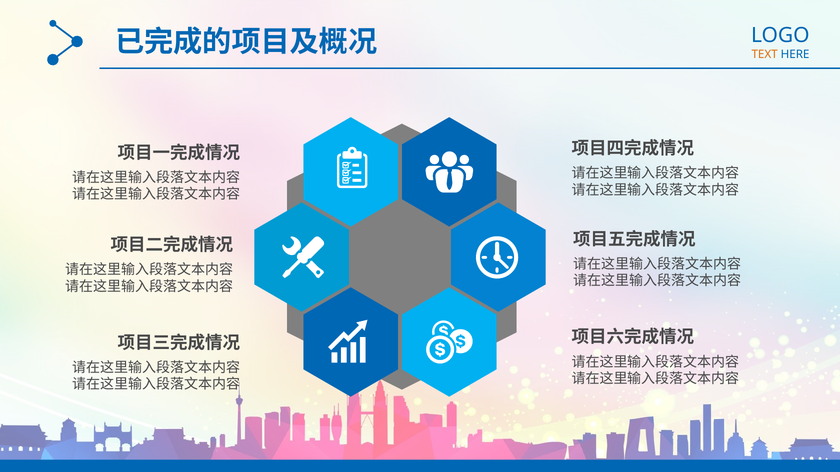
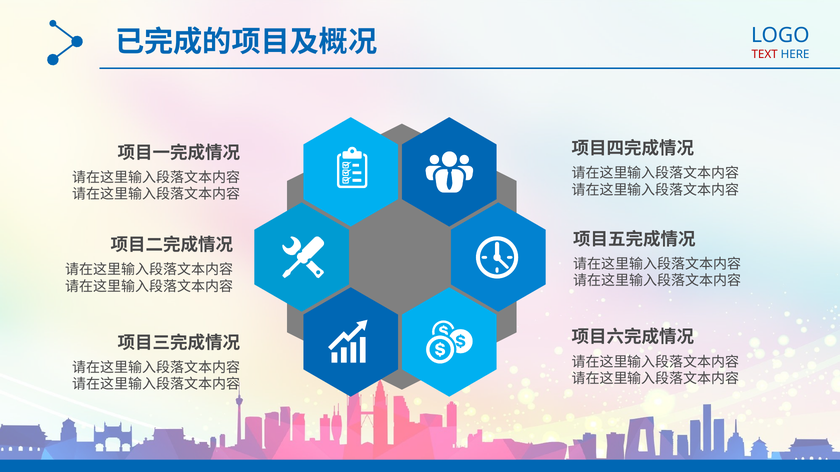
TEXT colour: orange -> red
